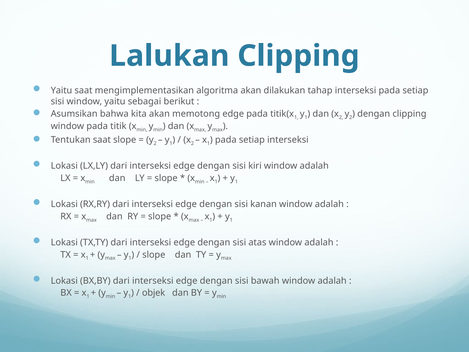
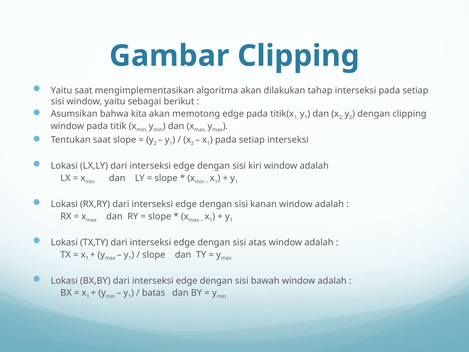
Lalukan: Lalukan -> Gambar
objek: objek -> batas
